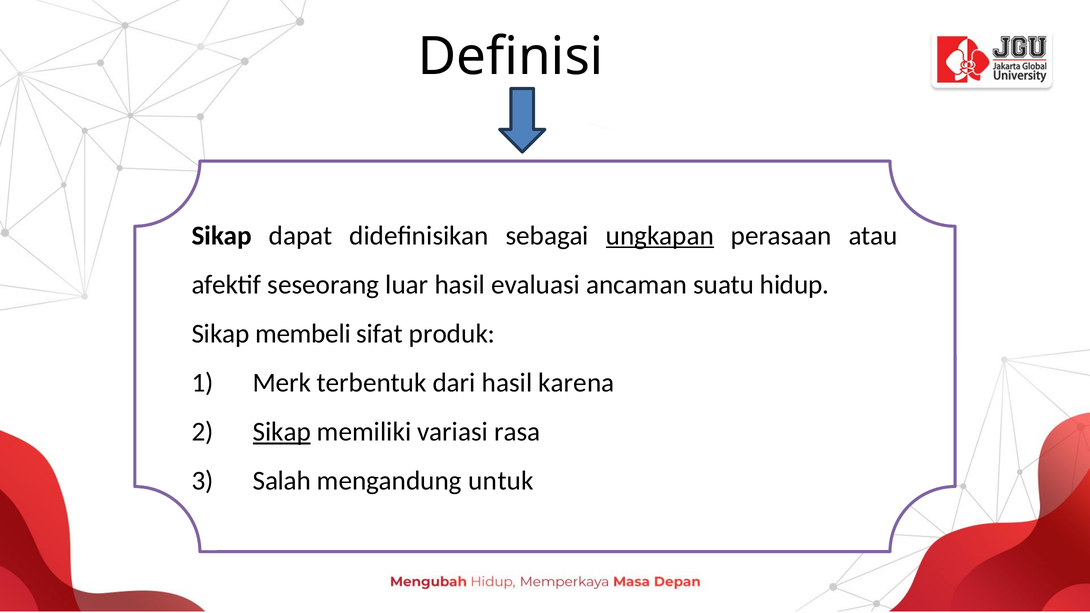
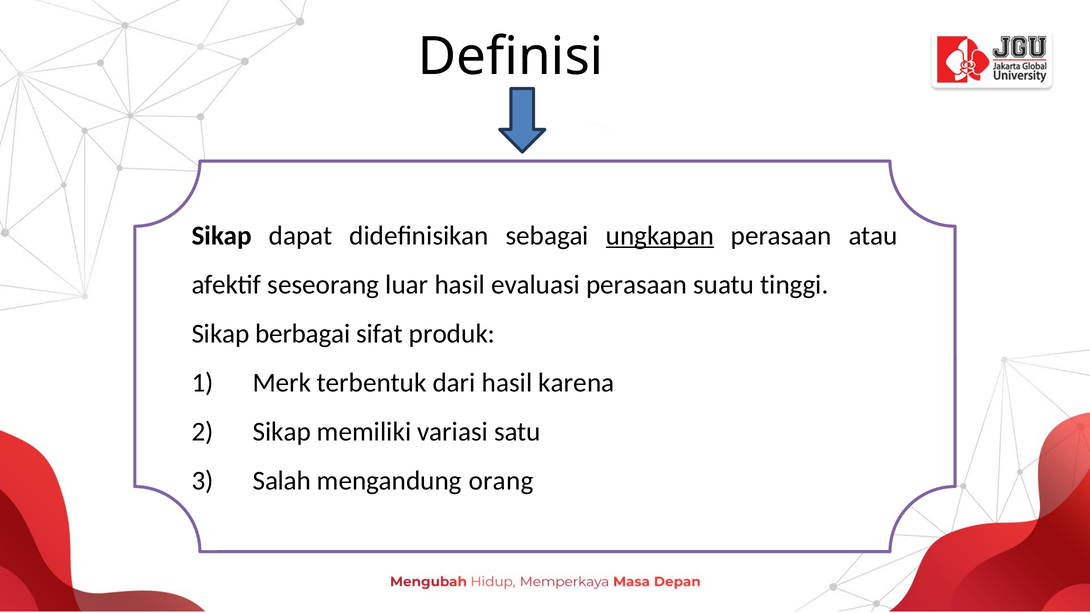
evaluasi ancaman: ancaman -> perasaan
hidup: hidup -> tinggi
membeli: membeli -> berbagai
Sikap at (282, 432) underline: present -> none
rasa: rasa -> satu
untuk: untuk -> orang
